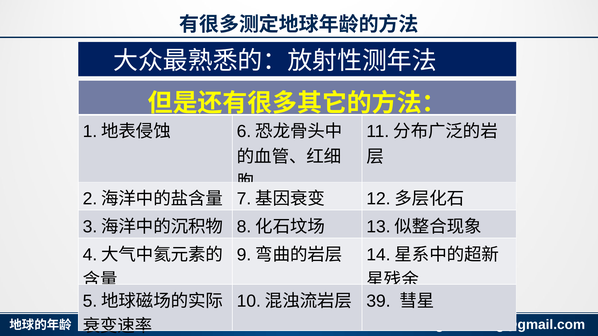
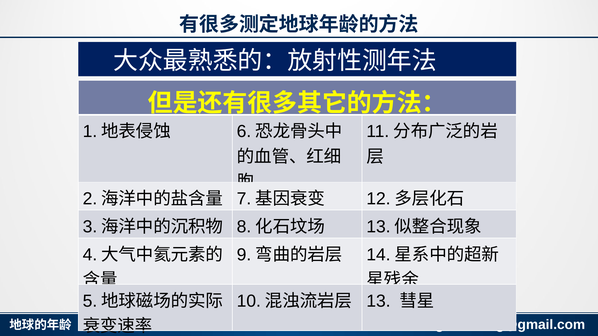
39 at (379, 301): 39 -> 13
